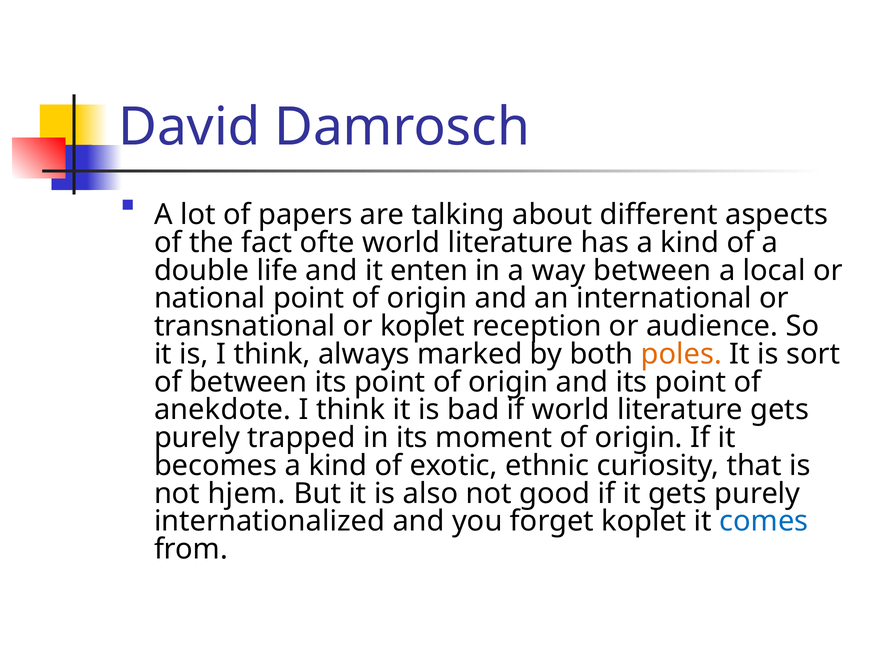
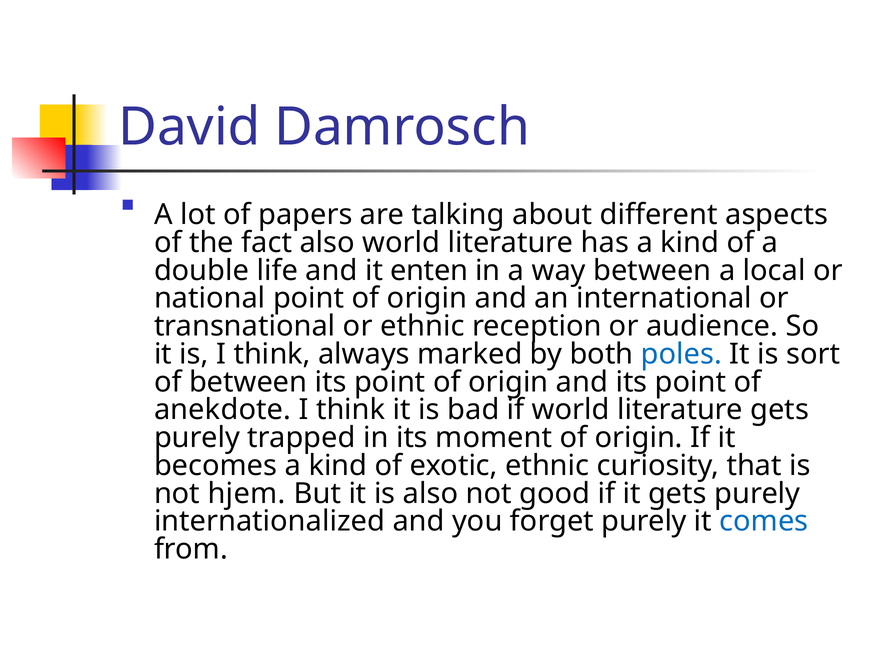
fact ofte: ofte -> also
or koplet: koplet -> ethnic
poles colour: orange -> blue
forget koplet: koplet -> purely
